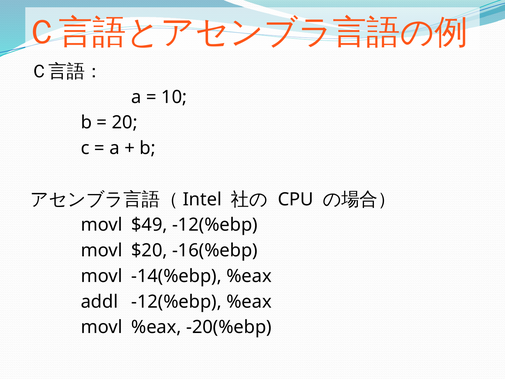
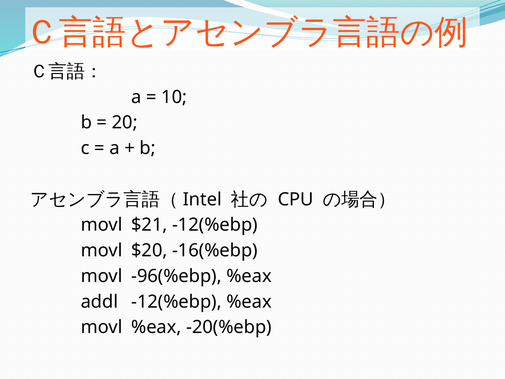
$49: $49 -> $21
-14(%ebp: -14(%ebp -> -96(%ebp
